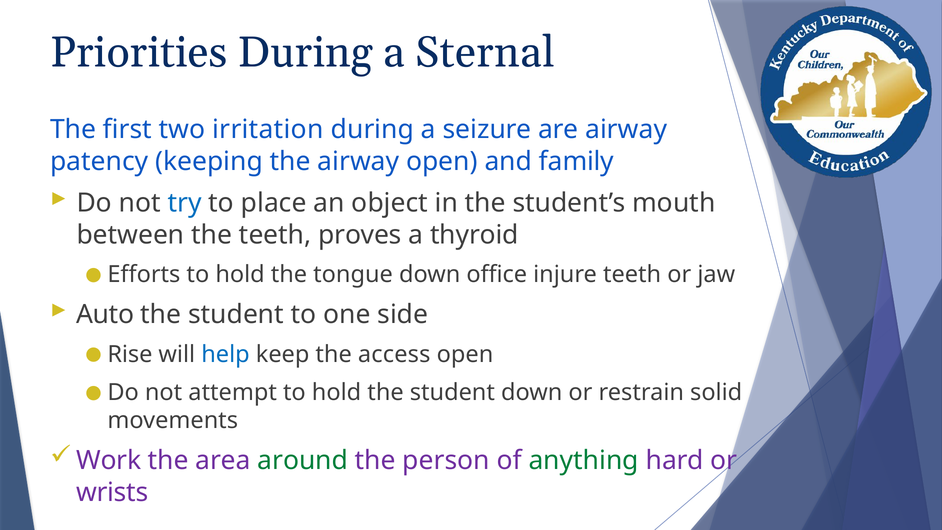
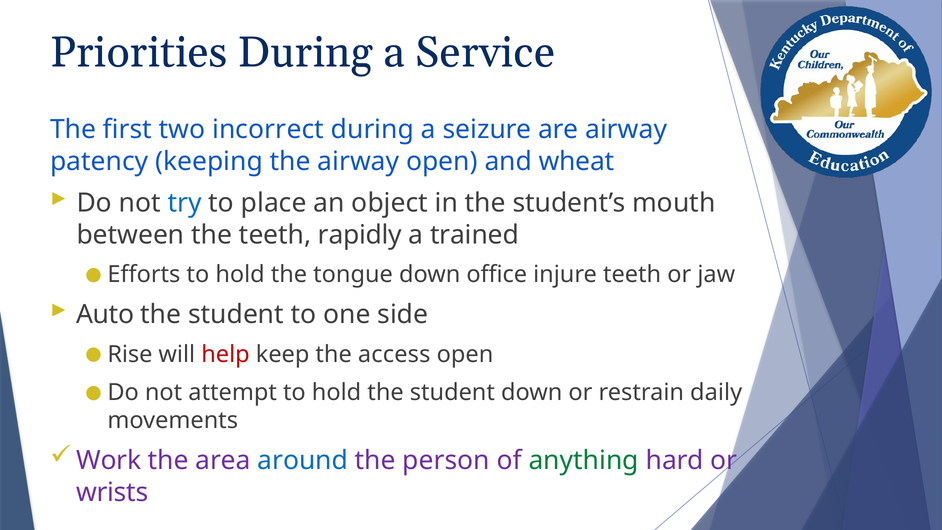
Sternal: Sternal -> Service
irritation: irritation -> incorrect
family: family -> wheat
proves: proves -> rapidly
thyroid: thyroid -> trained
help colour: blue -> red
solid: solid -> daily
around colour: green -> blue
